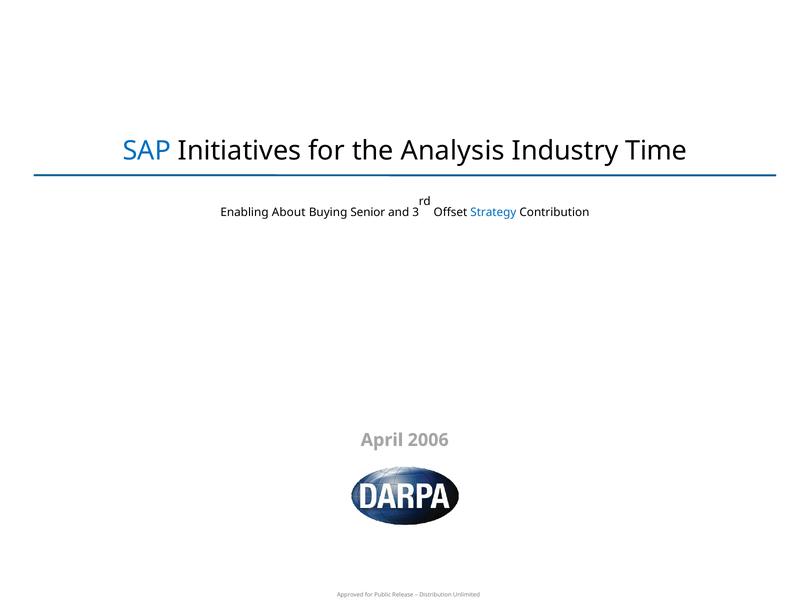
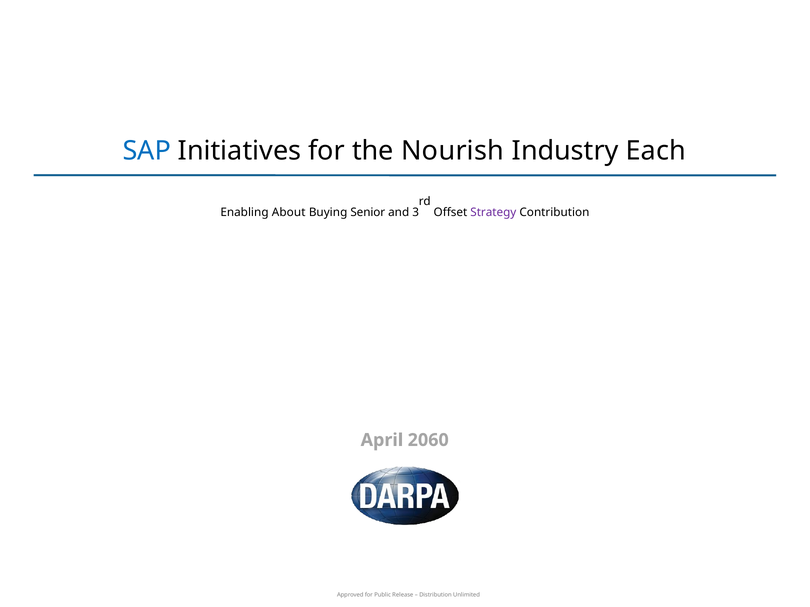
Analysis: Analysis -> Nourish
Time: Time -> Each
Strategy colour: blue -> purple
2006: 2006 -> 2060
